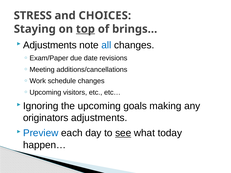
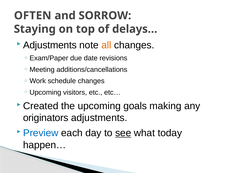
STRESS: STRESS -> OFTEN
CHOICES: CHOICES -> SORROW
top underline: present -> none
brings…: brings… -> delays…
all colour: blue -> orange
Ignoring: Ignoring -> Created
